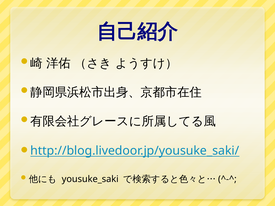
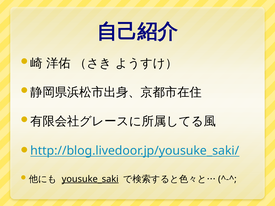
yousuke_saki underline: none -> present
